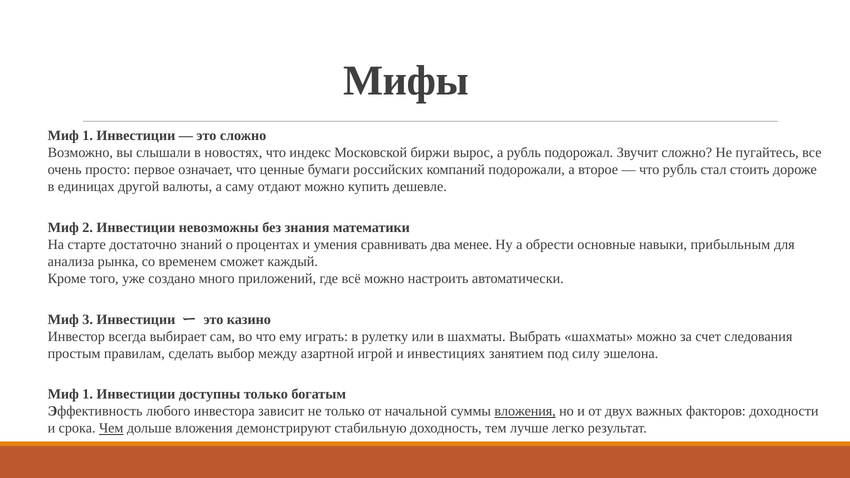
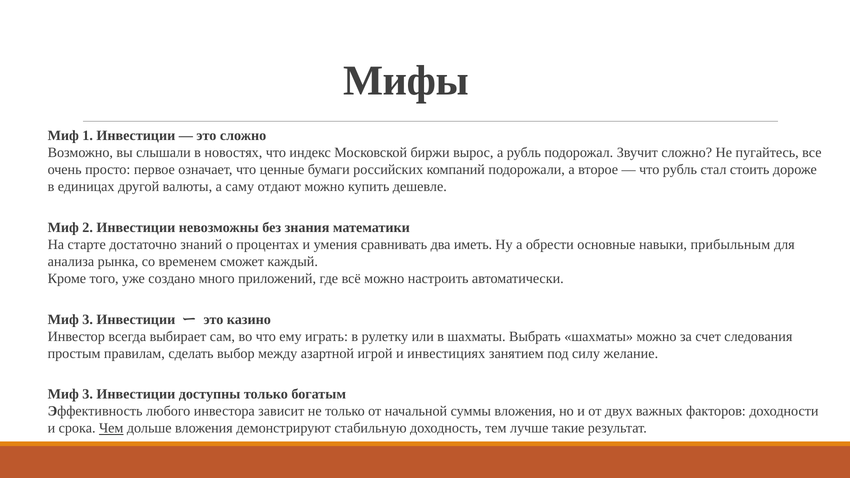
менее: менее -> иметь
эшелона: эшелона -> желание
1 at (88, 394): 1 -> 3
вложения at (525, 411) underline: present -> none
легко: легко -> такие
